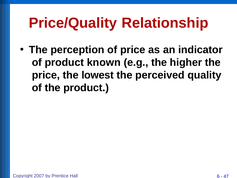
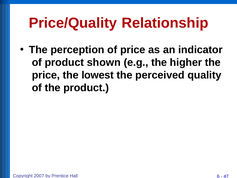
known: known -> shown
